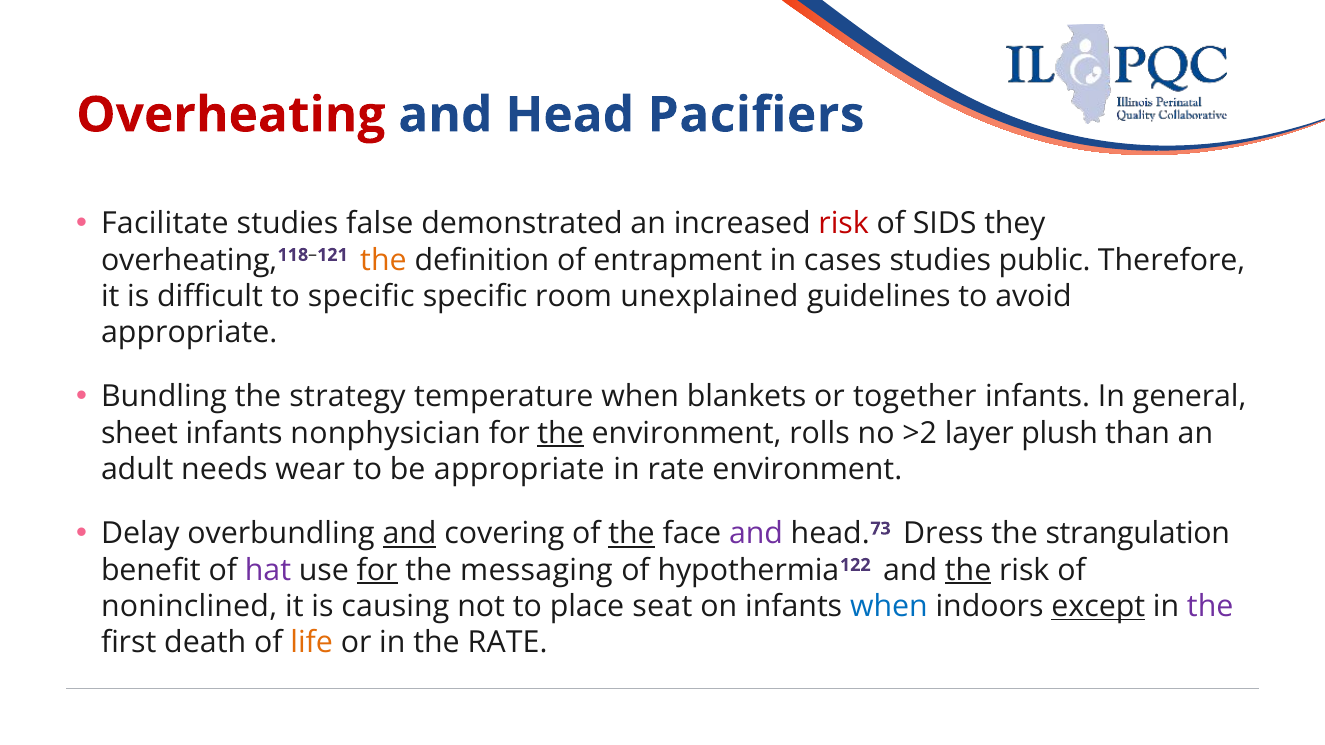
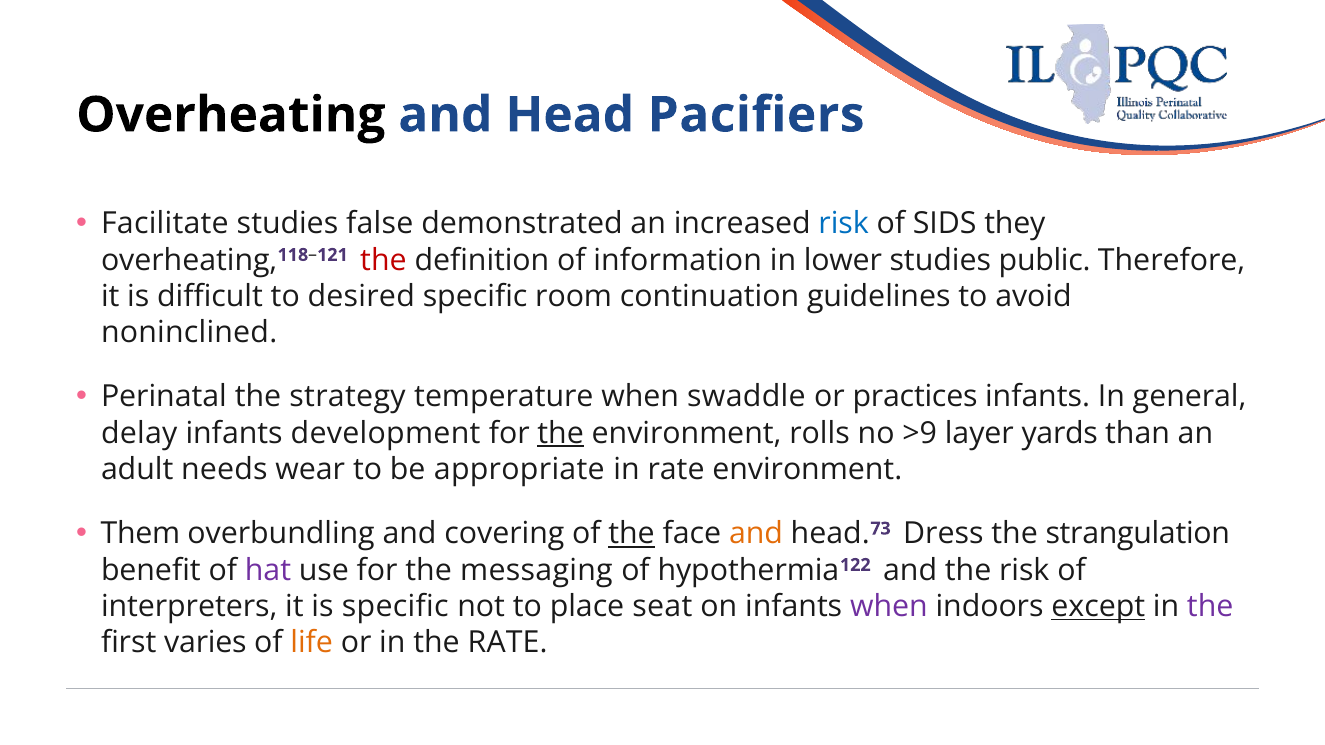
Overheating colour: red -> black
risk at (844, 224) colour: red -> blue
the at (383, 260) colour: orange -> red
entrapment: entrapment -> information
cases: cases -> lower
to specific: specific -> desired
unexplained: unexplained -> continuation
appropriate at (189, 333): appropriate -> noninclined
Bundling: Bundling -> Perinatal
blankets: blankets -> swaddle
together: together -> practices
sheet: sheet -> delay
nonphysician: nonphysician -> development
>2: >2 -> >9
plush: plush -> yards
Delay: Delay -> Them
and at (410, 534) underline: present -> none
and at (756, 534) colour: purple -> orange
for at (377, 570) underline: present -> none
the at (968, 570) underline: present -> none
noninclined: noninclined -> interpreters
is causing: causing -> specific
when at (889, 607) colour: blue -> purple
death: death -> varies
